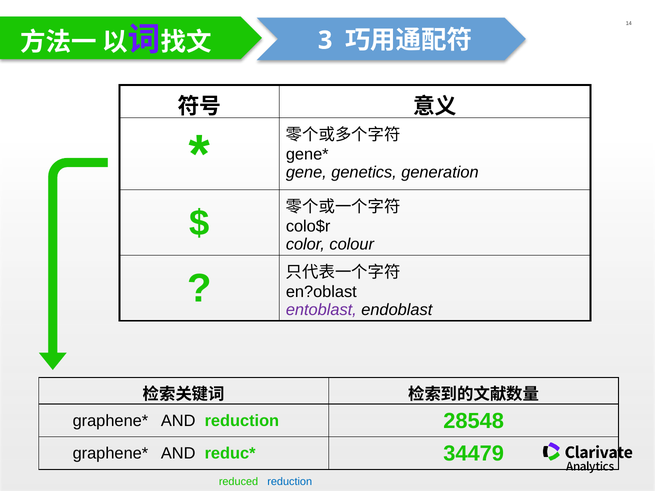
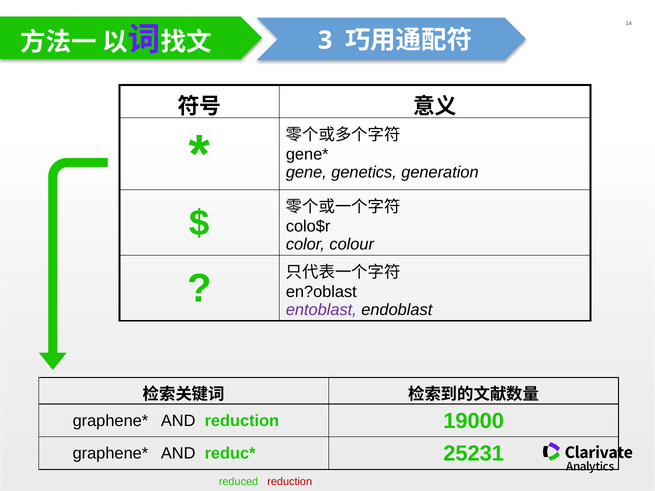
28548: 28548 -> 19000
34479: 34479 -> 25231
reduction at (290, 482) colour: blue -> red
